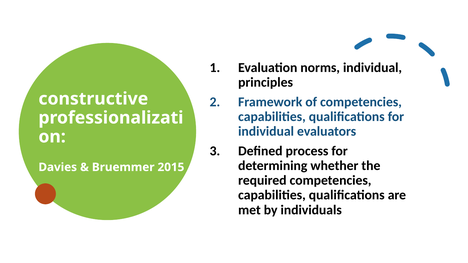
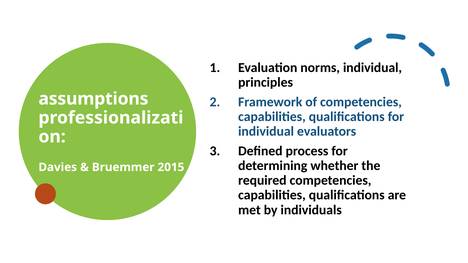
constructive: constructive -> assumptions
